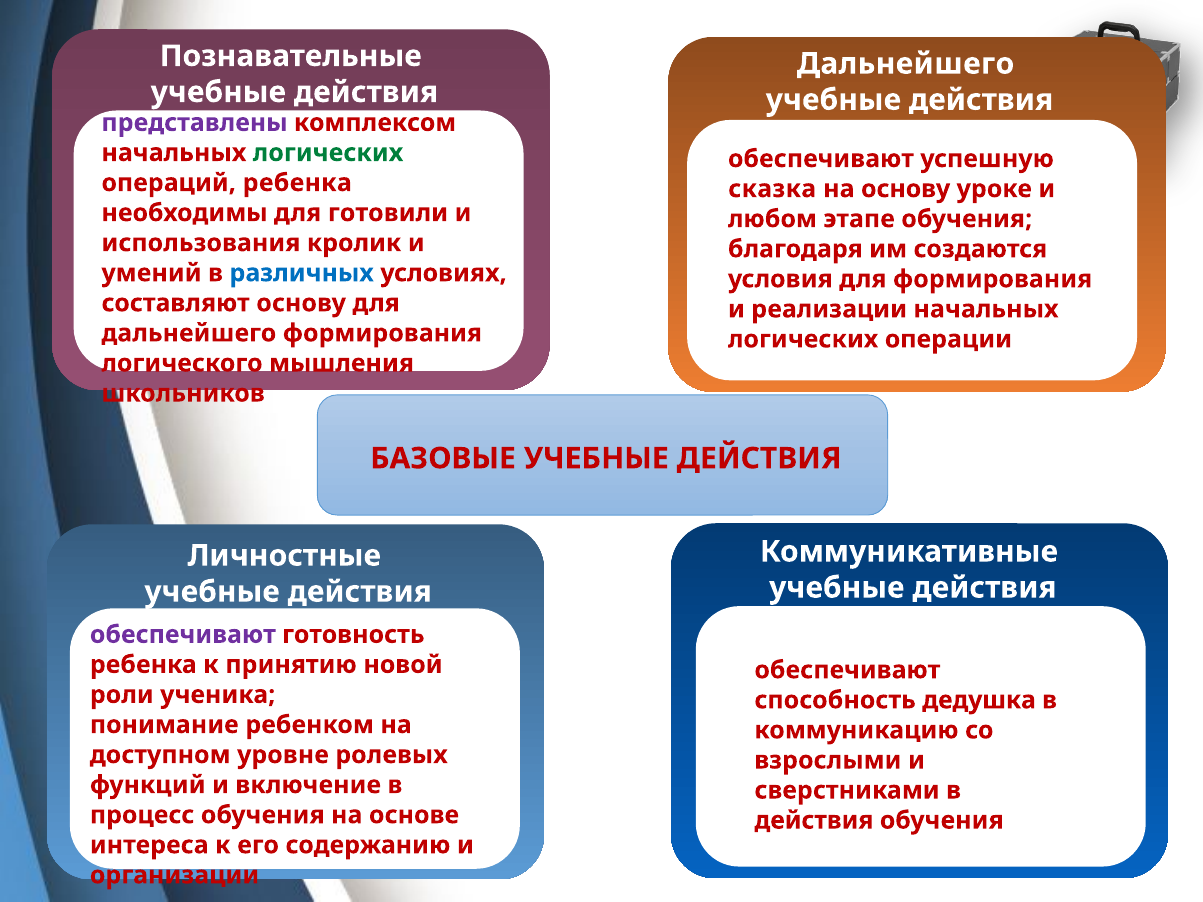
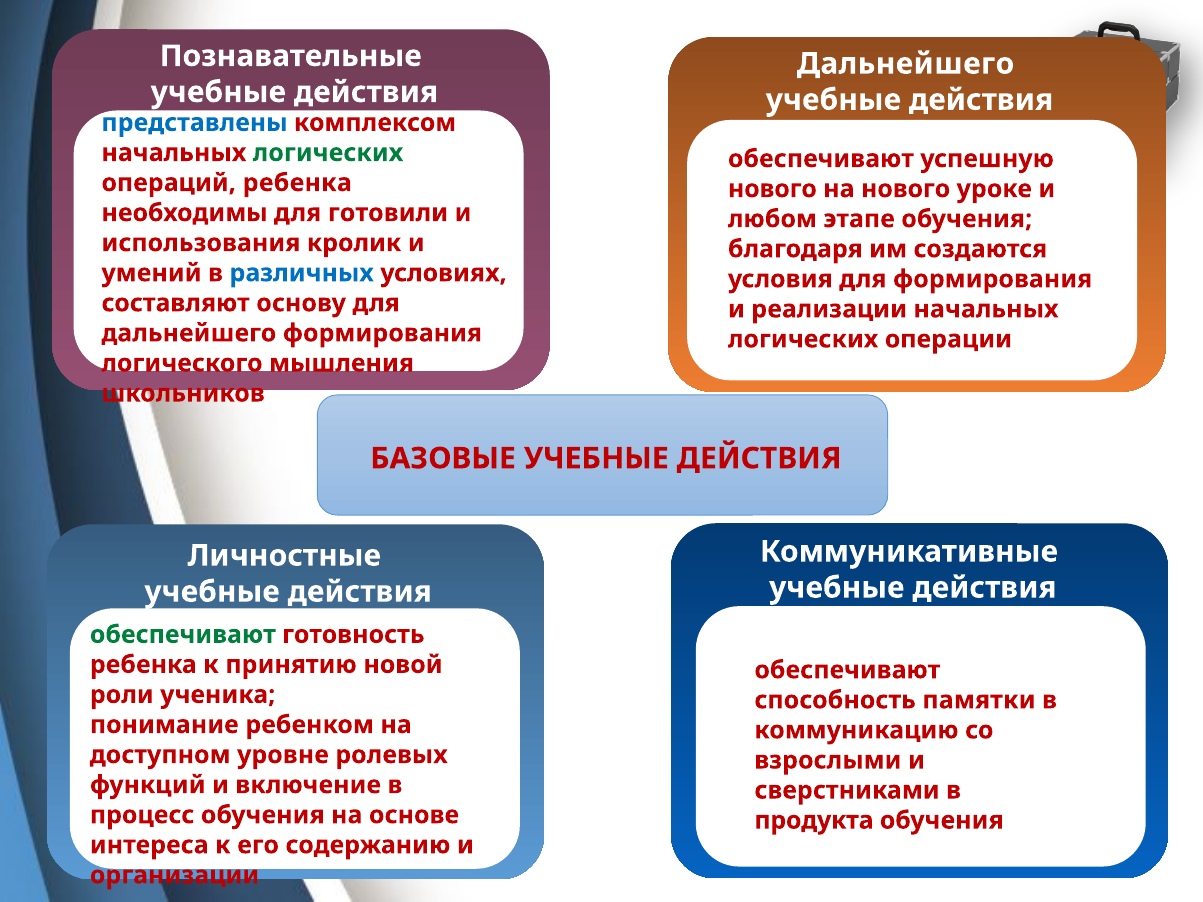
представлены colour: purple -> blue
сказка at (772, 189): сказка -> нового
на основу: основу -> нового
обеспечивают at (183, 635) colour: purple -> green
дедушка: дедушка -> памятки
действия at (814, 821): действия -> продукта
